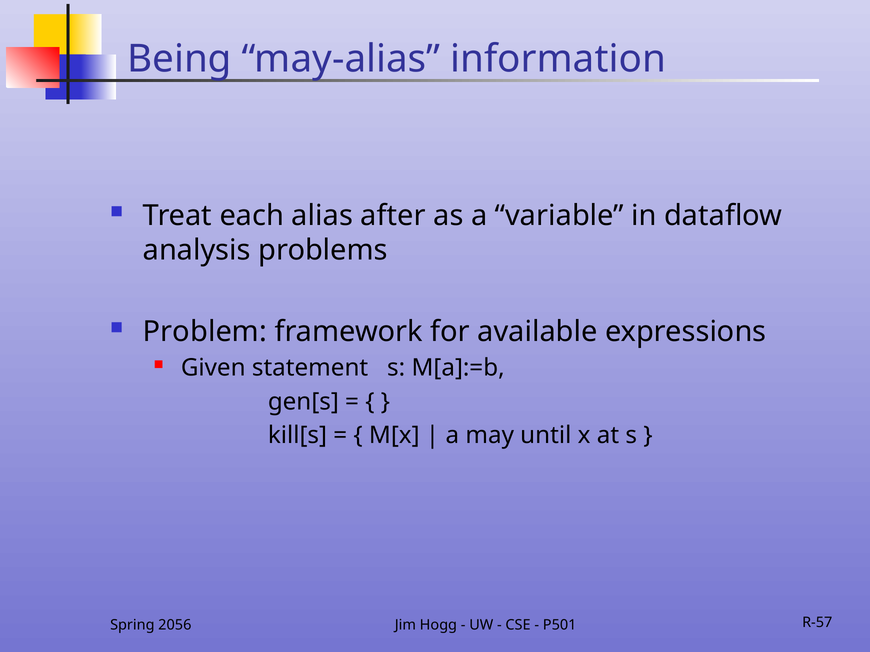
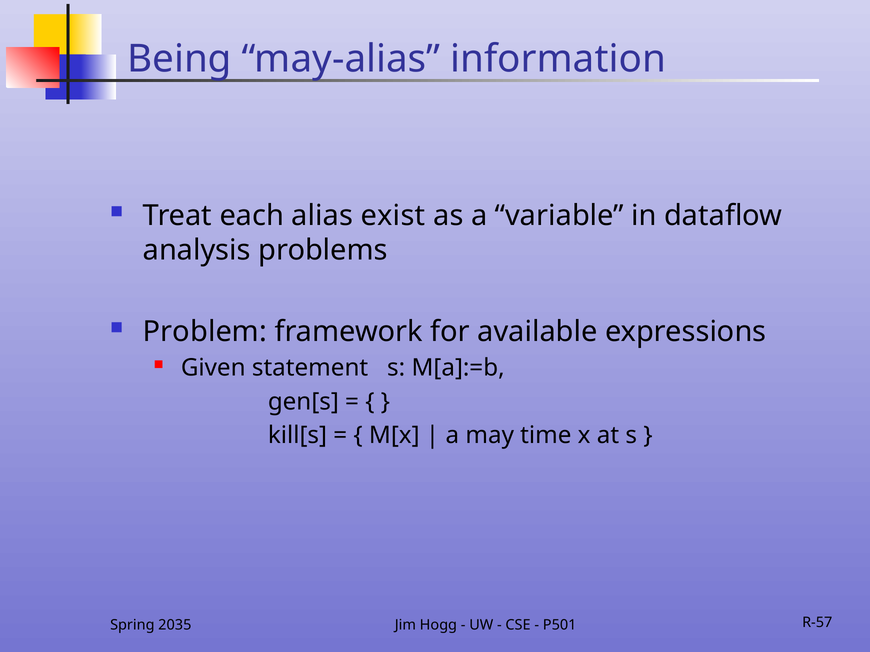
after: after -> exist
until: until -> time
2056: 2056 -> 2035
